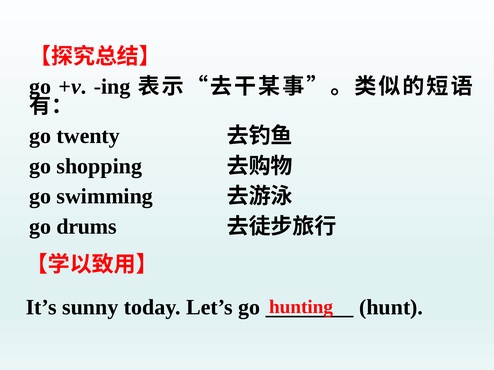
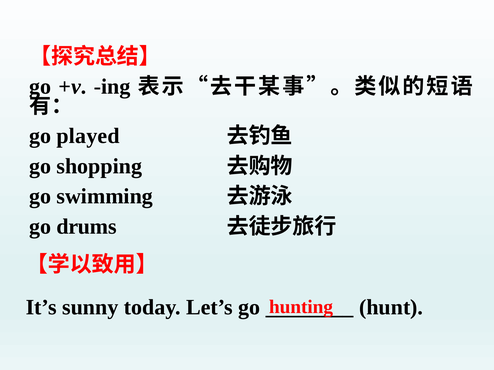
twenty: twenty -> played
